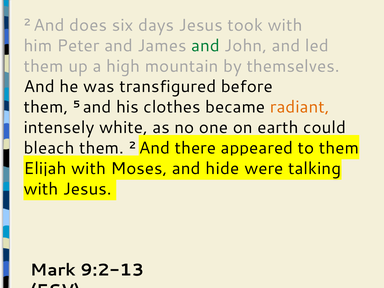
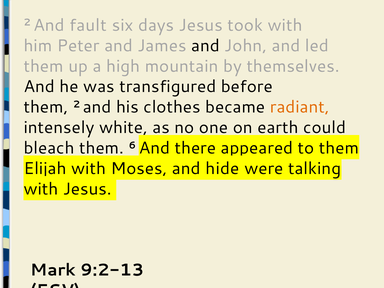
does: does -> fault
and at (205, 46) colour: green -> black
them 5: 5 -> 2
2 at (132, 145): 2 -> 6
